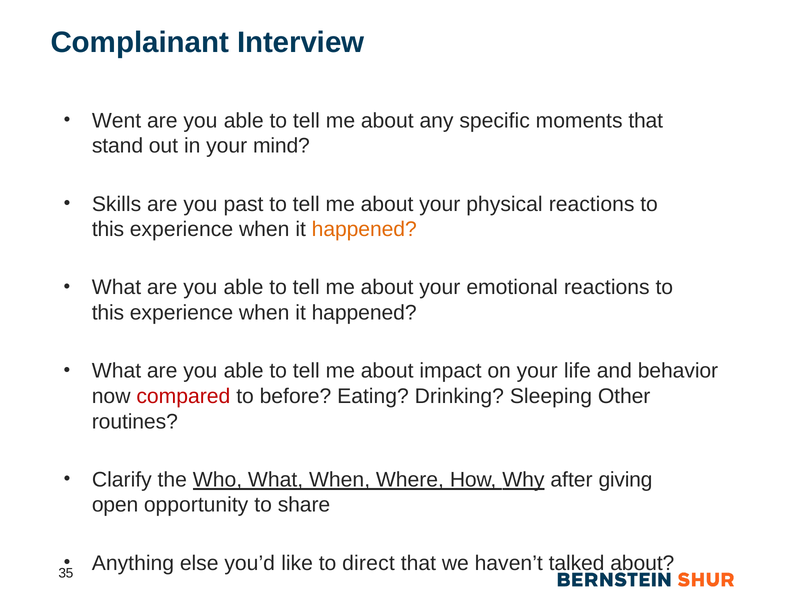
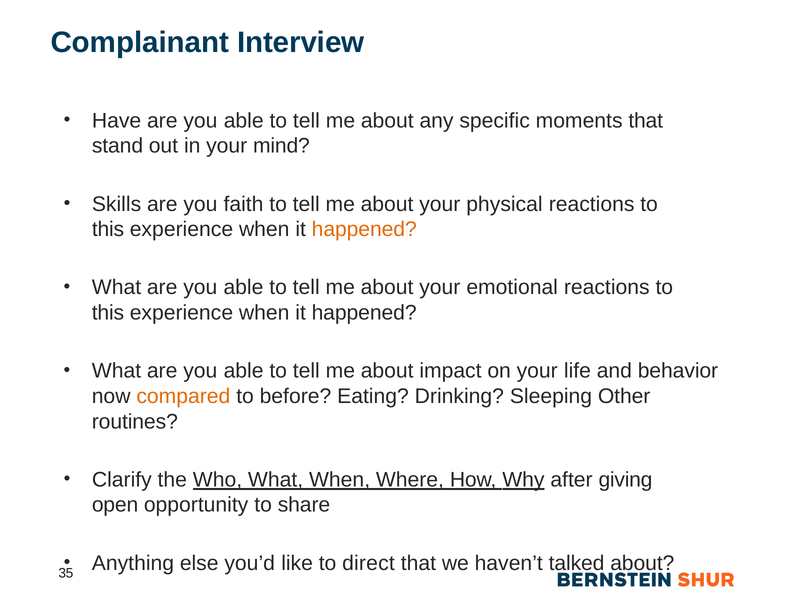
Went: Went -> Have
past: past -> faith
compared colour: red -> orange
